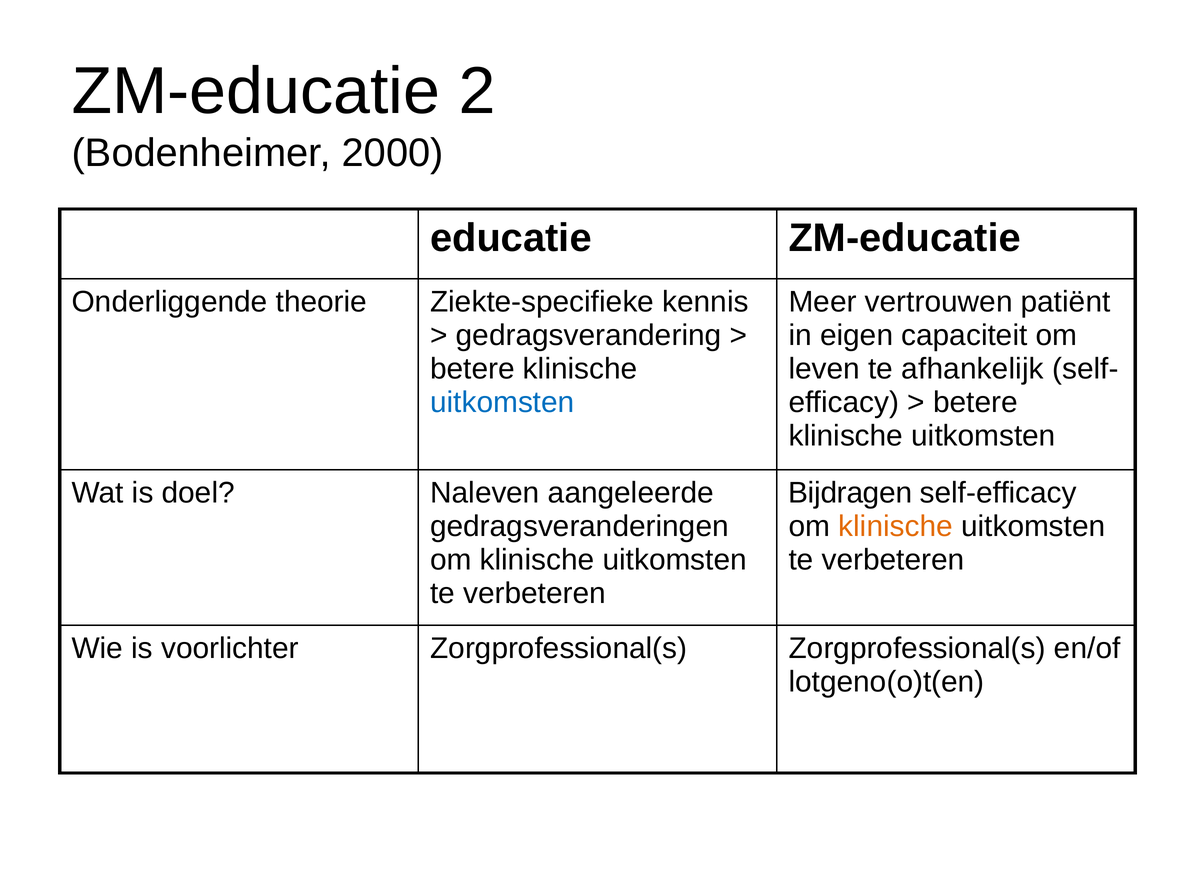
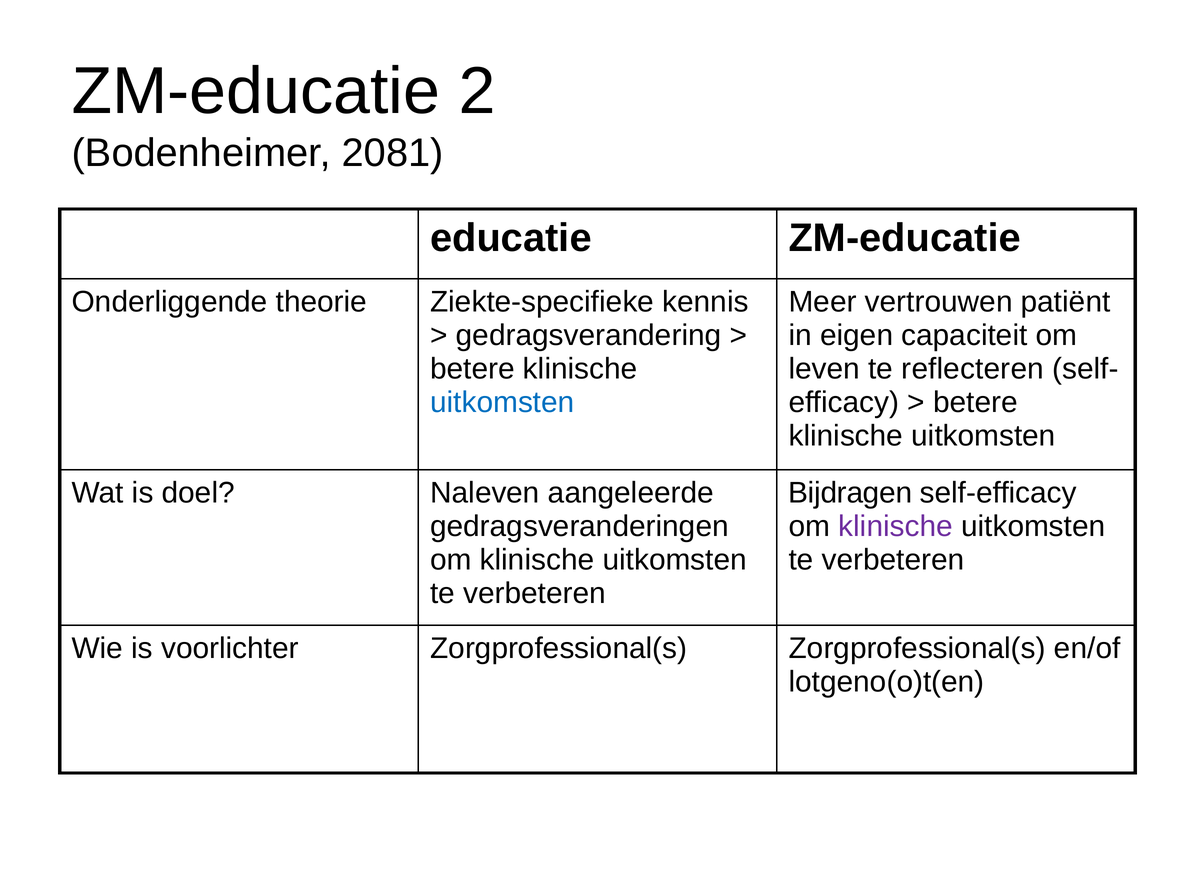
2000: 2000 -> 2081
afhankelijk: afhankelijk -> reflecteren
klinische at (896, 527) colour: orange -> purple
